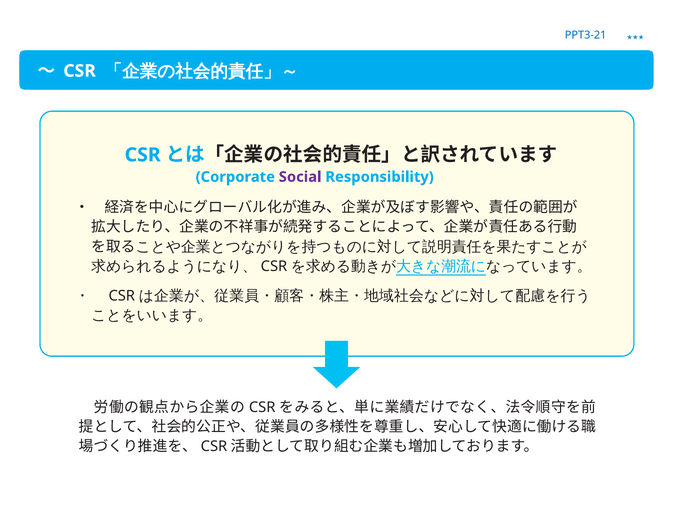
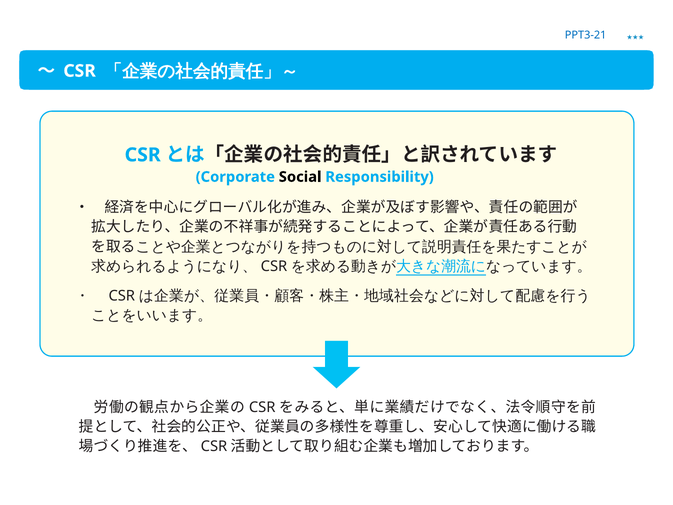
Social colour: purple -> black
